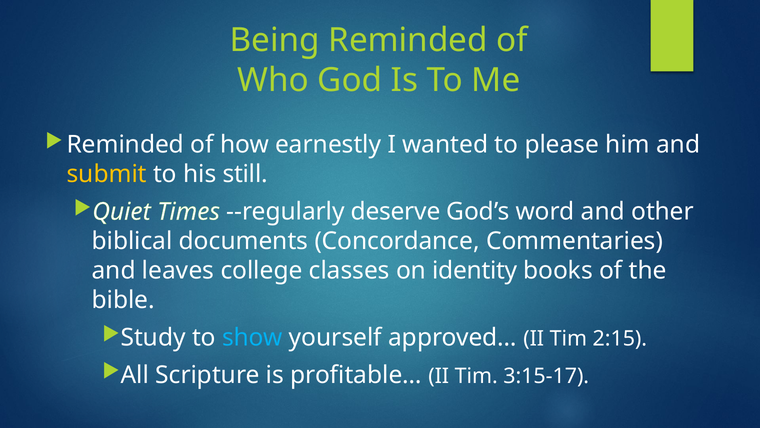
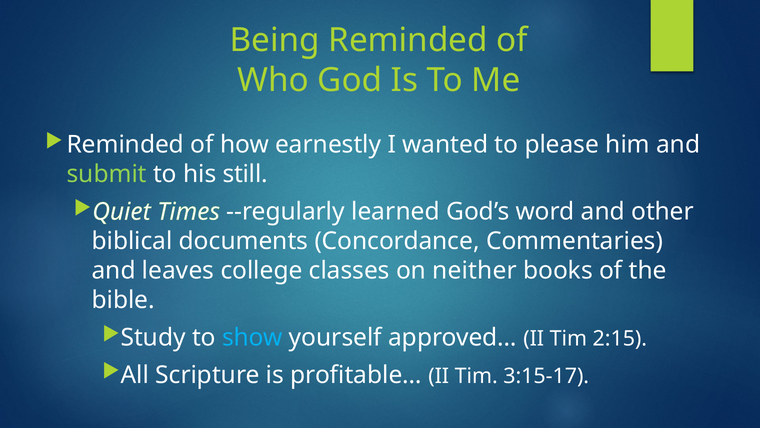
submit colour: yellow -> light green
deserve: deserve -> learned
identity: identity -> neither
